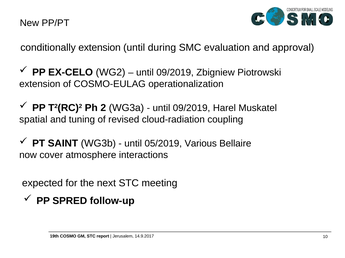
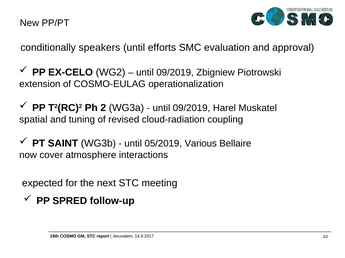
conditionally extension: extension -> speakers
during: during -> efforts
